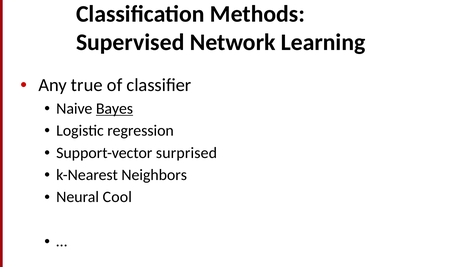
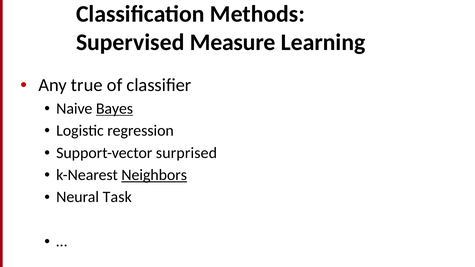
Network: Network -> Measure
Neighbors underline: none -> present
Cool: Cool -> Task
